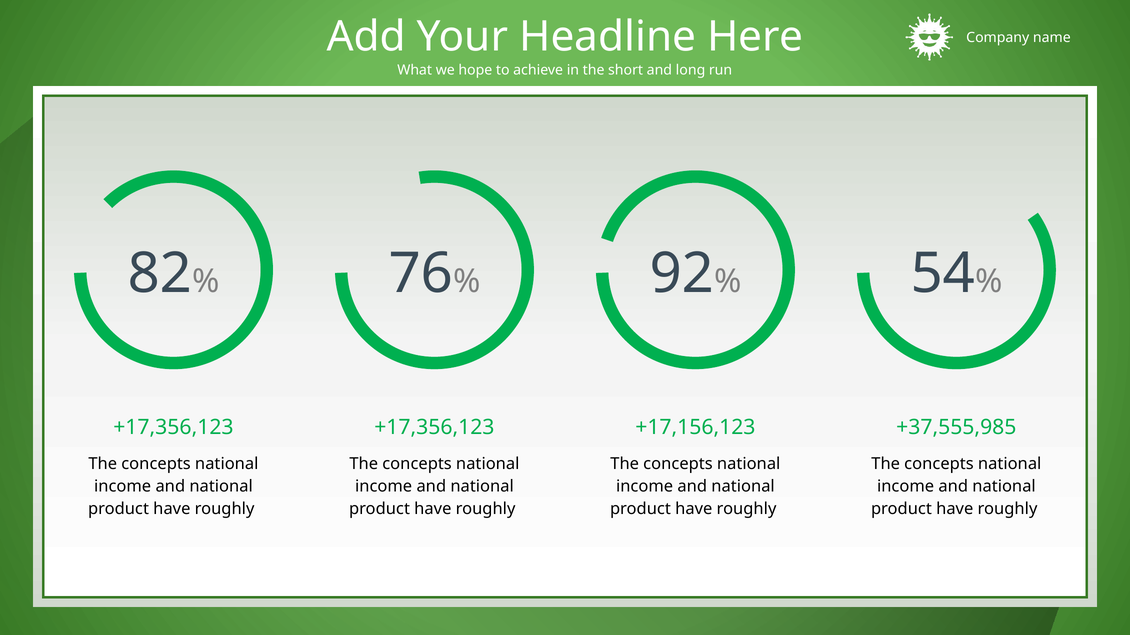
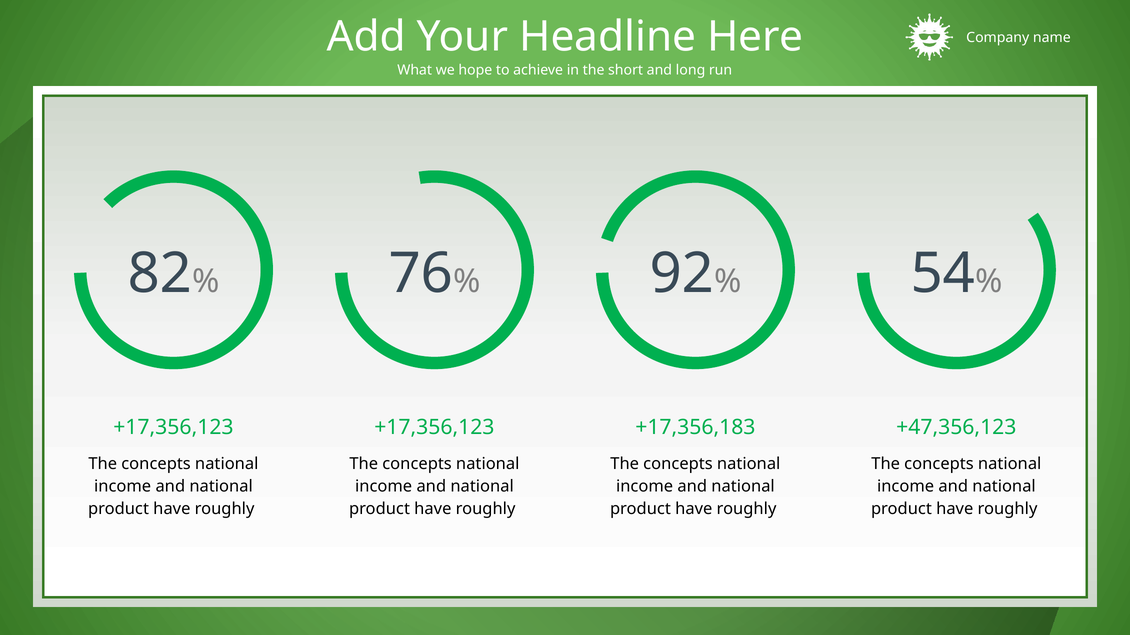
+17,156,123: +17,156,123 -> +17,356,183
+37,555,985: +37,555,985 -> +47,356,123
